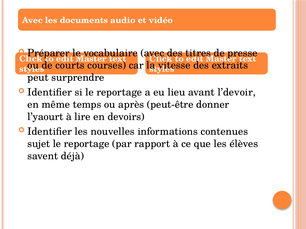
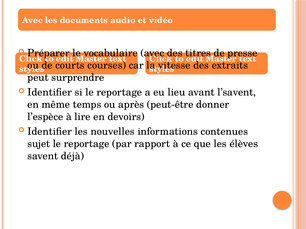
l’devoir: l’devoir -> l’savent
l’yaourt: l’yaourt -> l’espèce
